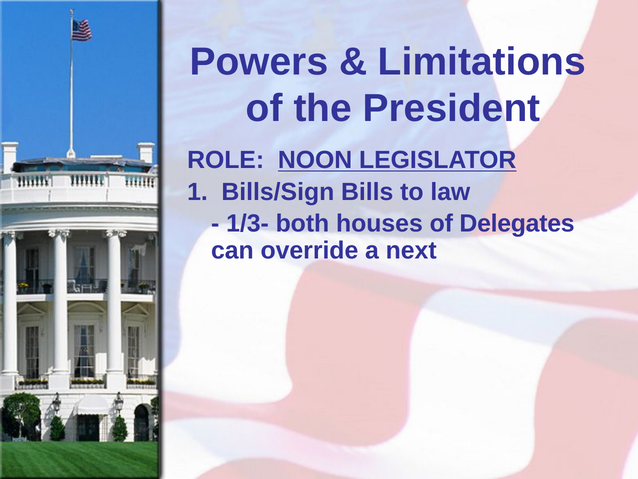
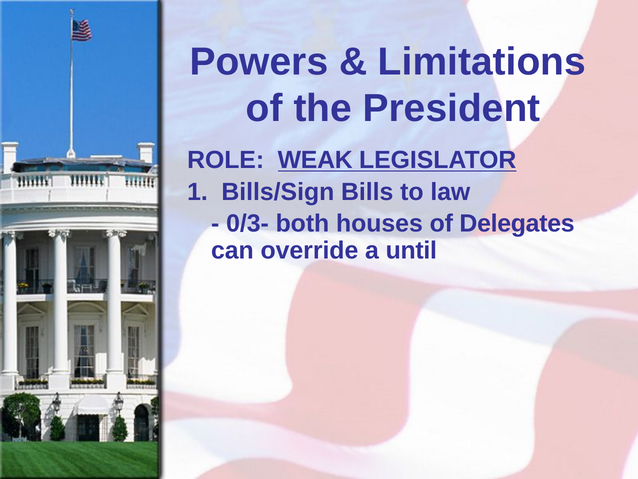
NOON: NOON -> WEAK
1/3-: 1/3- -> 0/3-
next: next -> until
